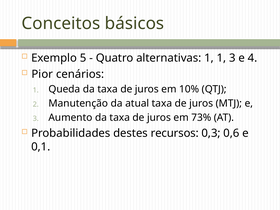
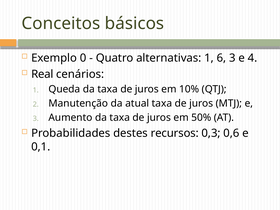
5: 5 -> 0
1 1: 1 -> 6
Pior: Pior -> Real
73%: 73% -> 50%
